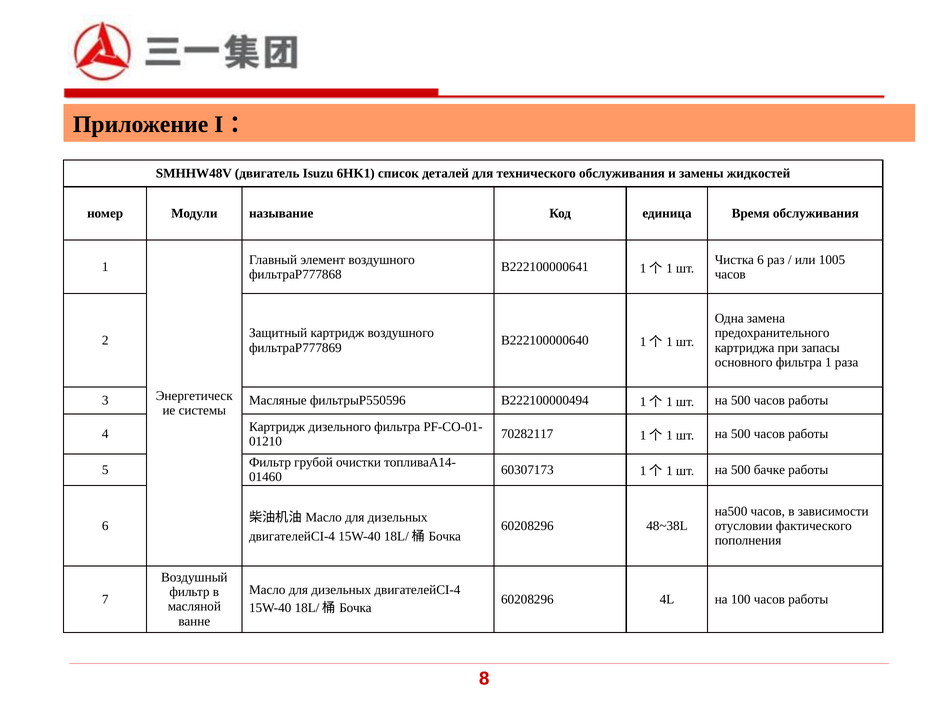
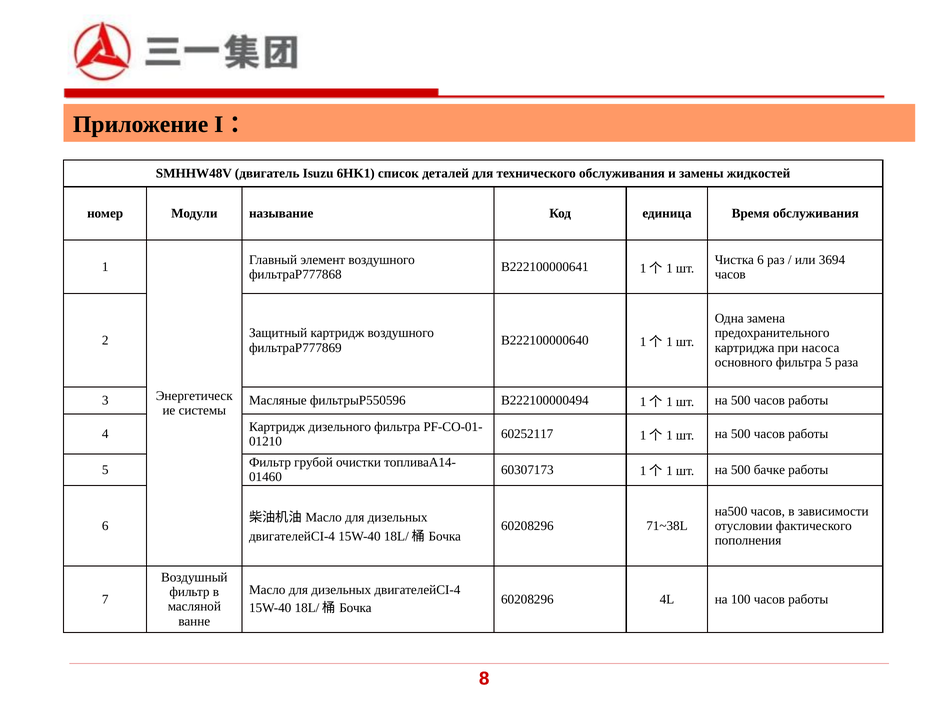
1005: 1005 -> 3694
запасы: запасы -> насоса
фильтра 1: 1 -> 5
70282117: 70282117 -> 60252117
48~38L: 48~38L -> 71~38L
